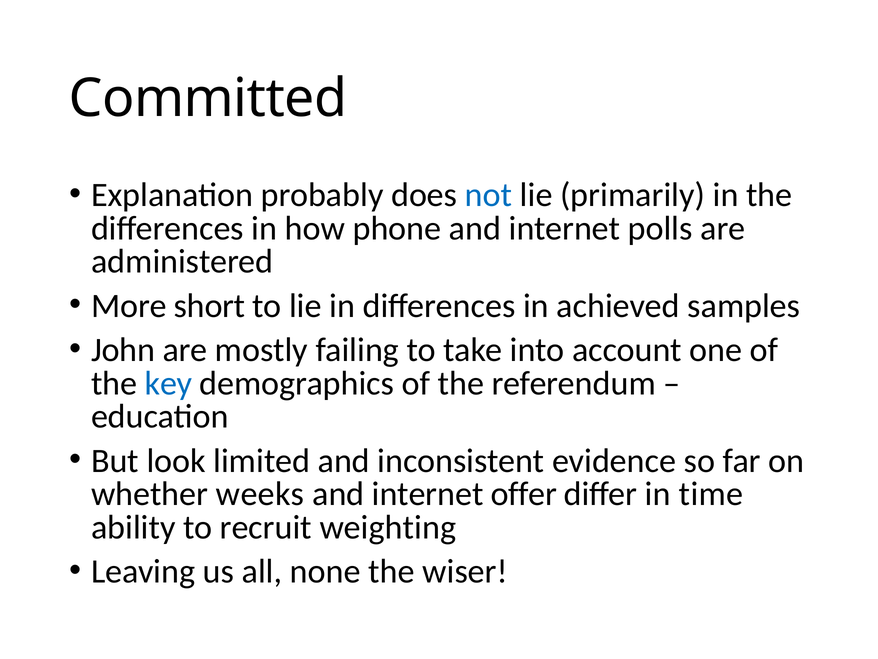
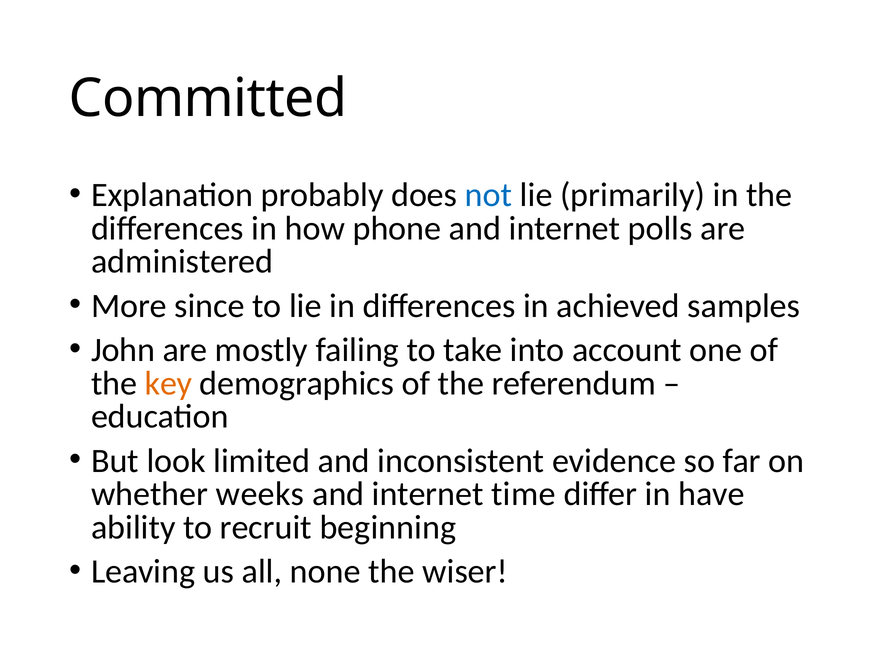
short: short -> since
key colour: blue -> orange
offer: offer -> time
time: time -> have
weighting: weighting -> beginning
